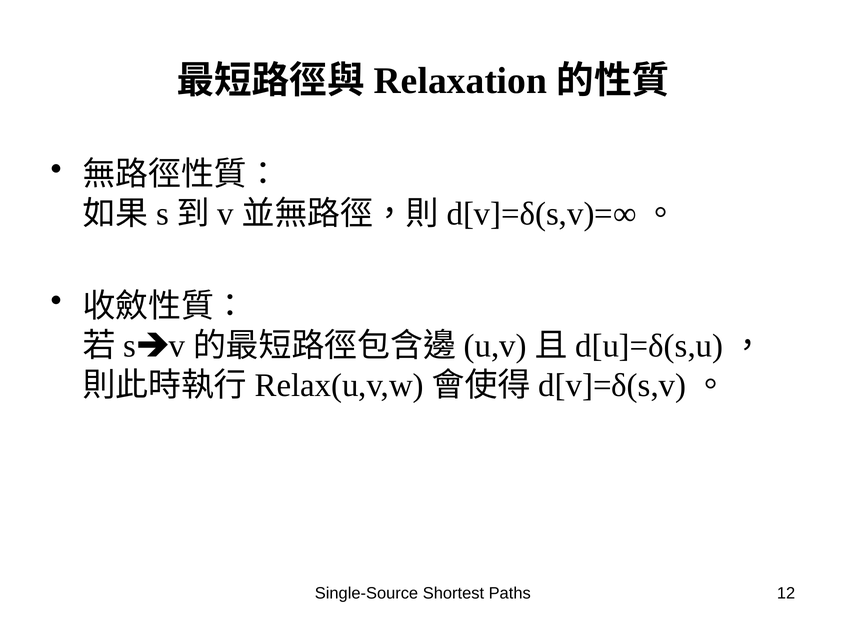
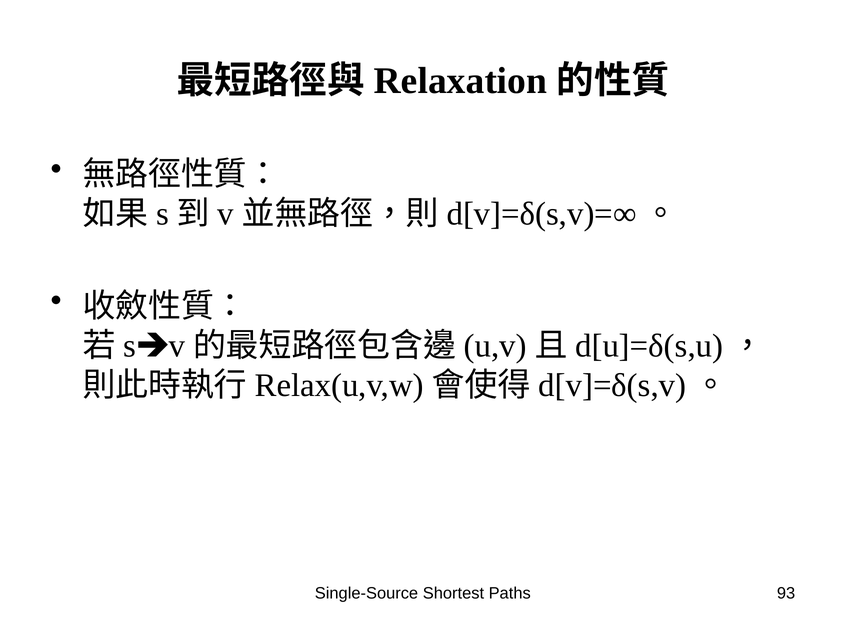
12: 12 -> 93
